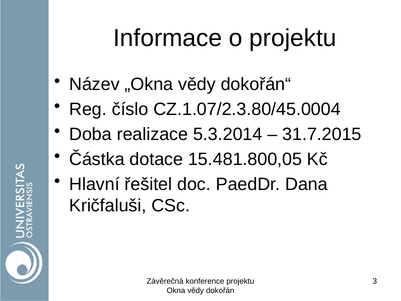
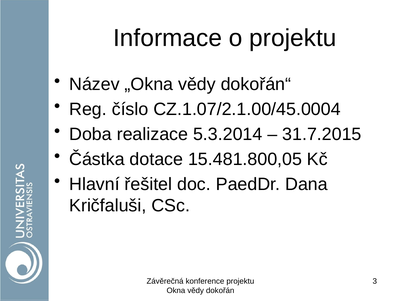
CZ.1.07/2.3.80/45.0004: CZ.1.07/2.3.80/45.0004 -> CZ.1.07/2.1.00/45.0004
